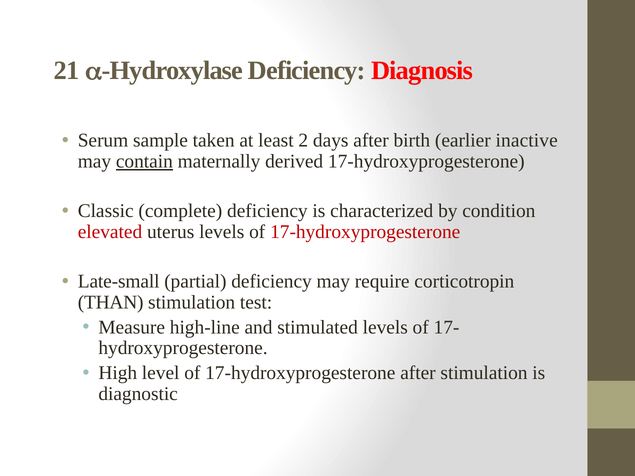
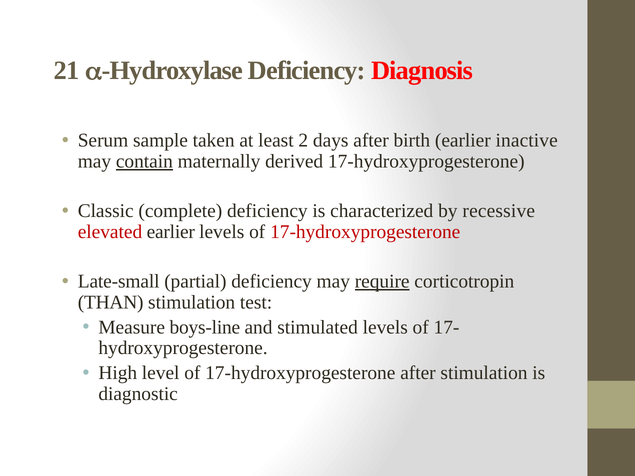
condition: condition -> recessive
elevated uterus: uterus -> earlier
require underline: none -> present
high-line: high-line -> boys-line
